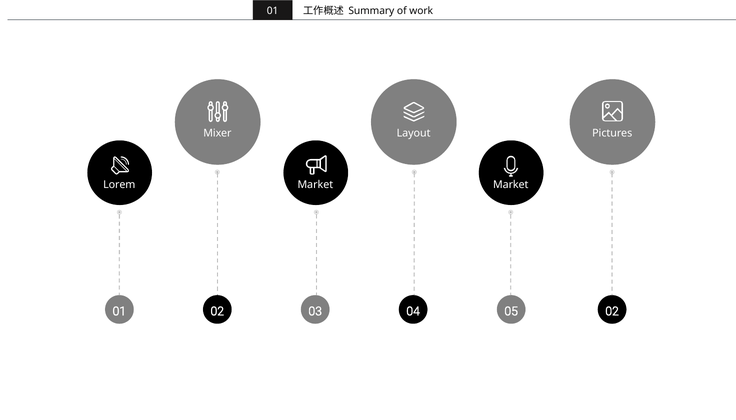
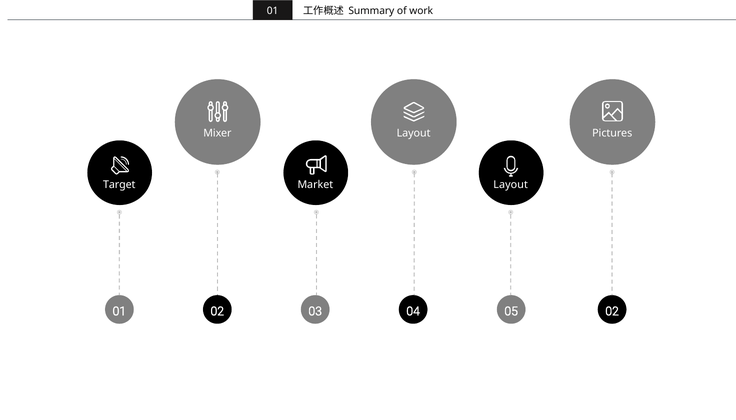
Lorem: Lorem -> Target
Market Market: Market -> Layout
